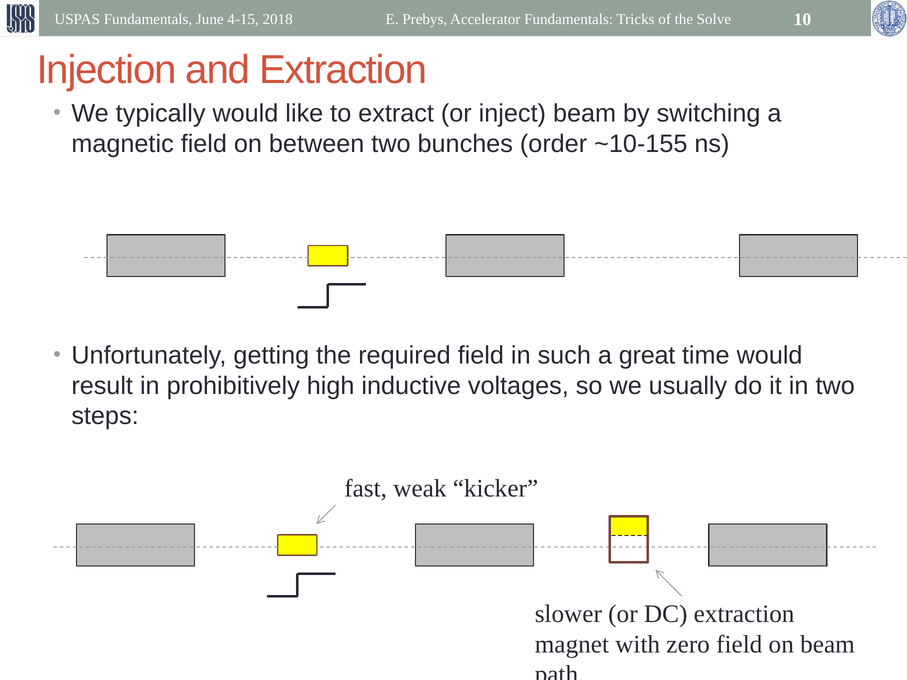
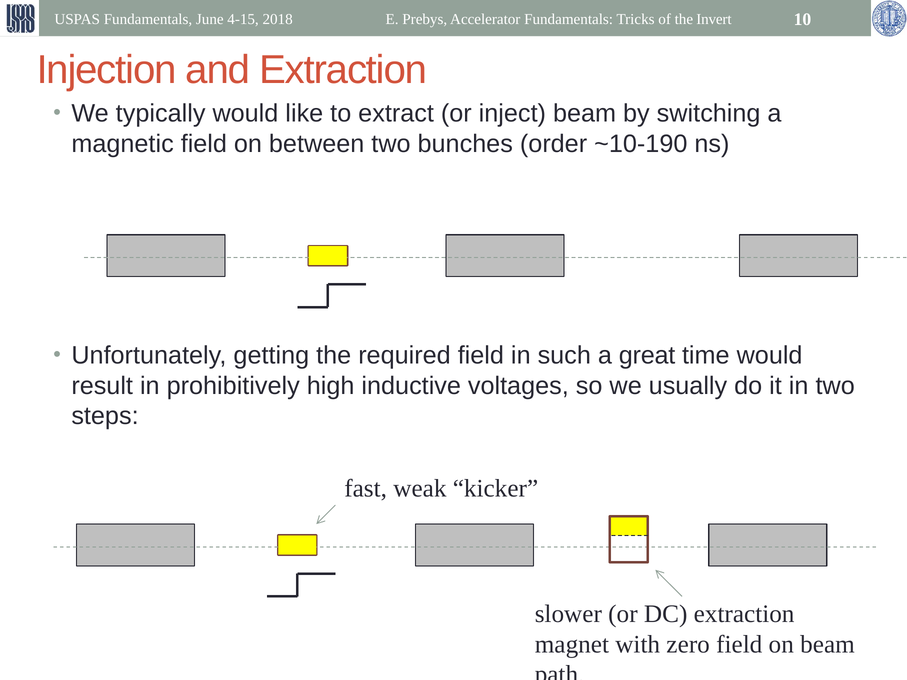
Solve: Solve -> Invert
~10-155: ~10-155 -> ~10-190
